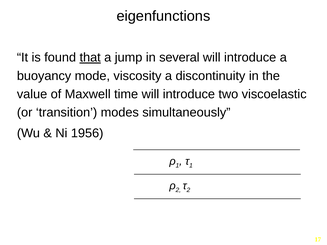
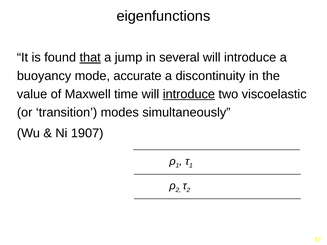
viscosity: viscosity -> accurate
introduce at (189, 94) underline: none -> present
1956: 1956 -> 1907
